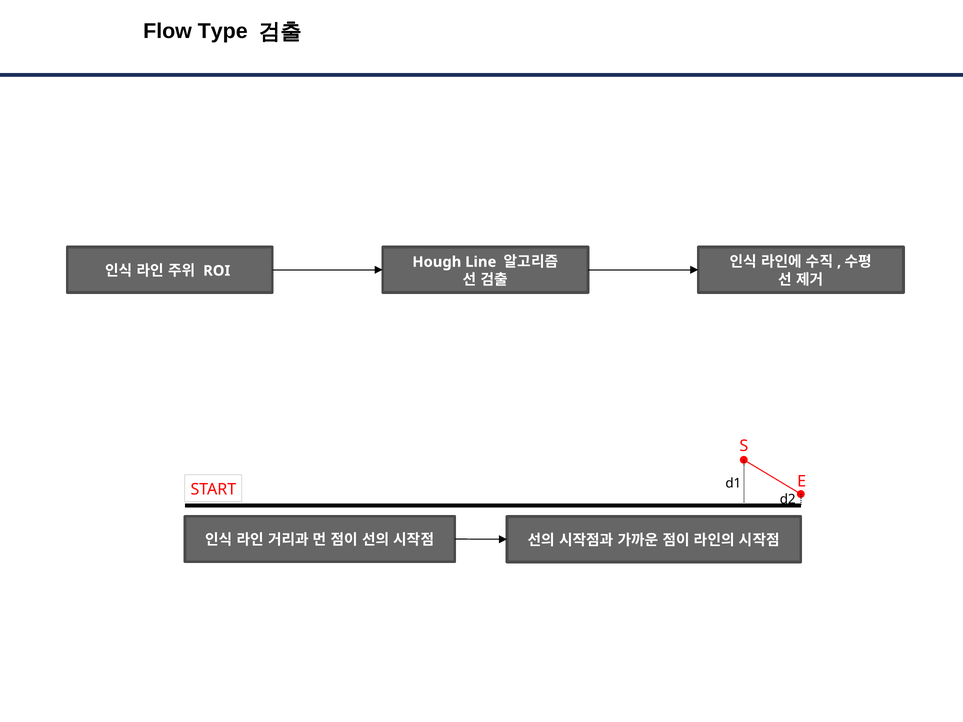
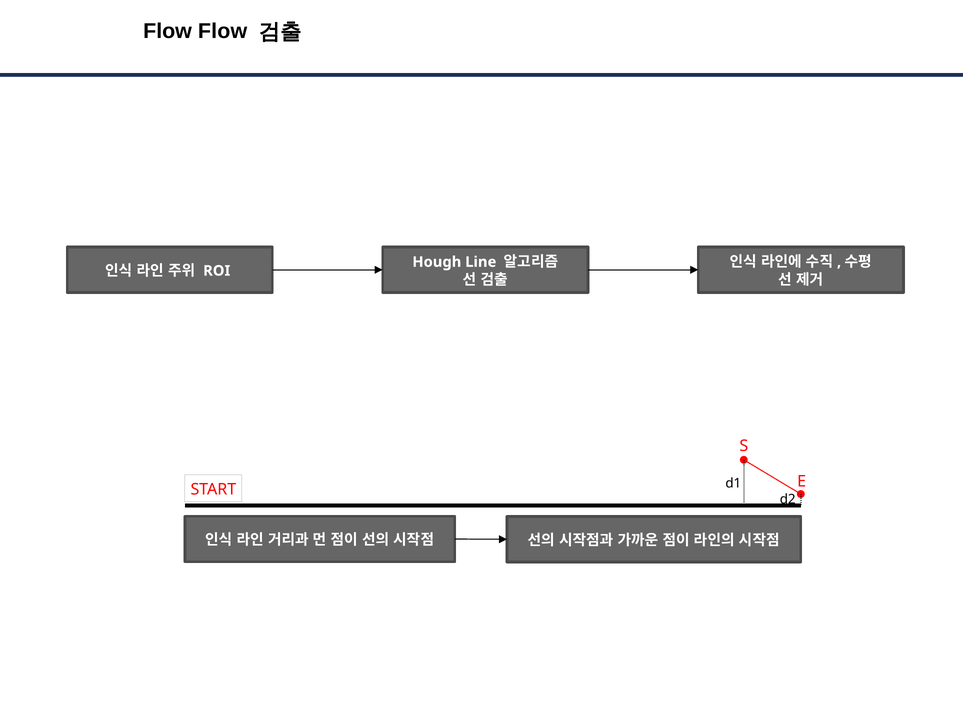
Flow Type: Type -> Flow
